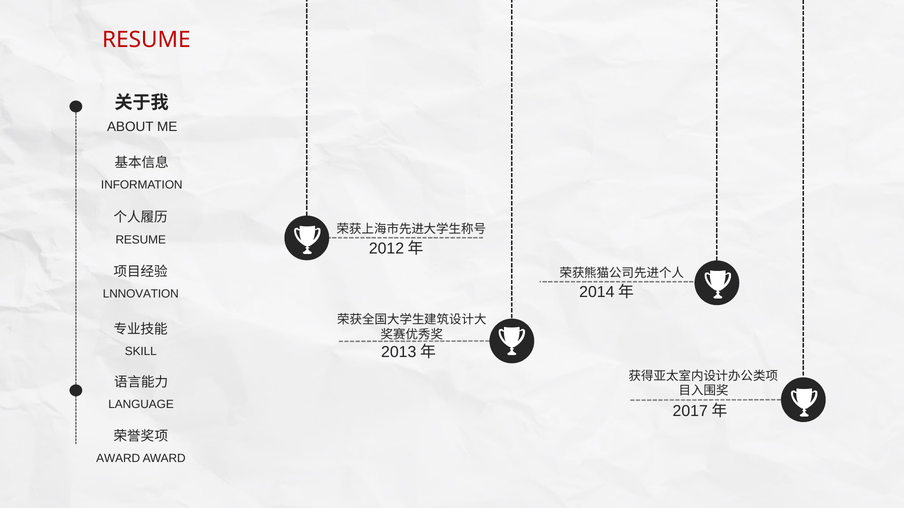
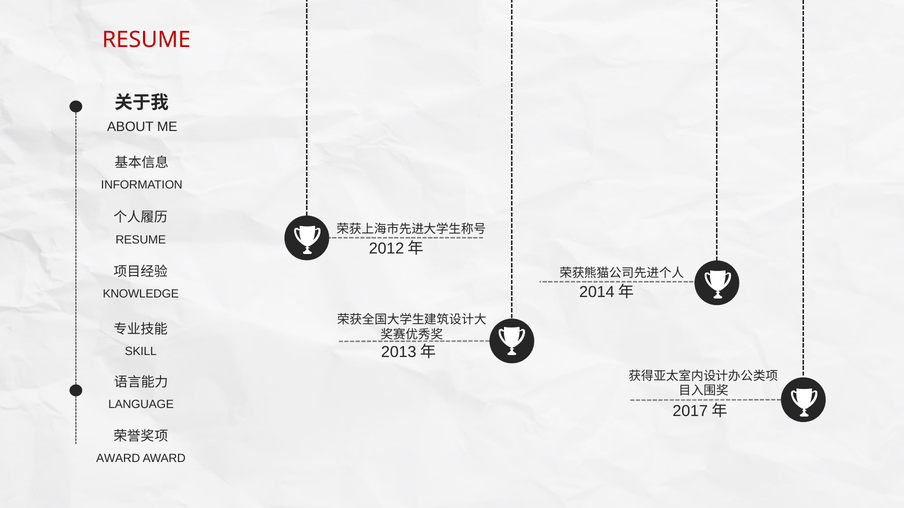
LNNOVATION: LNNOVATION -> KNOWLEDGE
